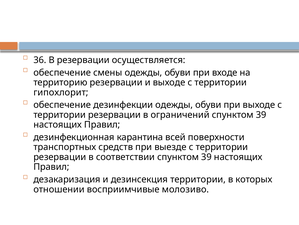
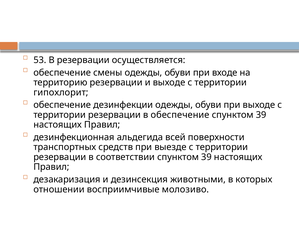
36: 36 -> 53
в ограничений: ограничений -> обеспечение
карантина: карантина -> альдегида
дезинсекция территории: территории -> животными
